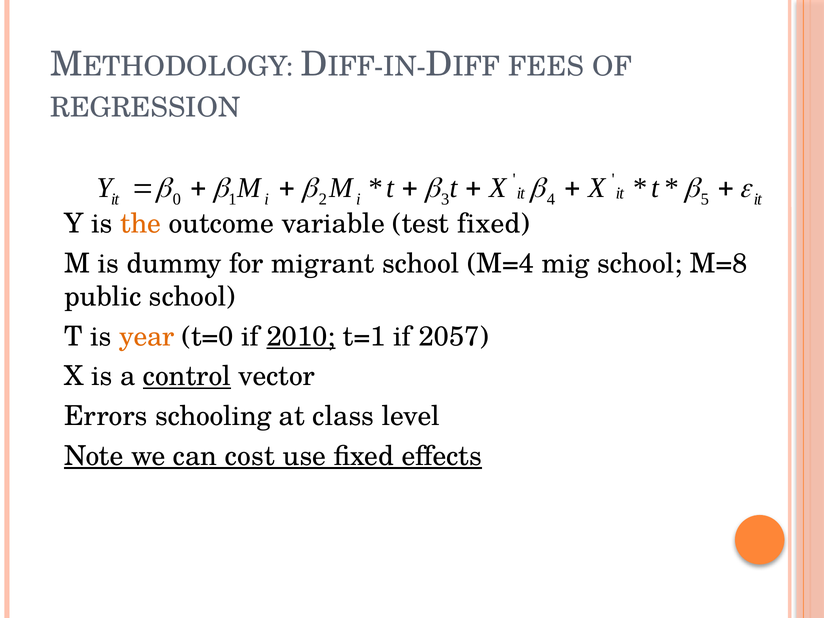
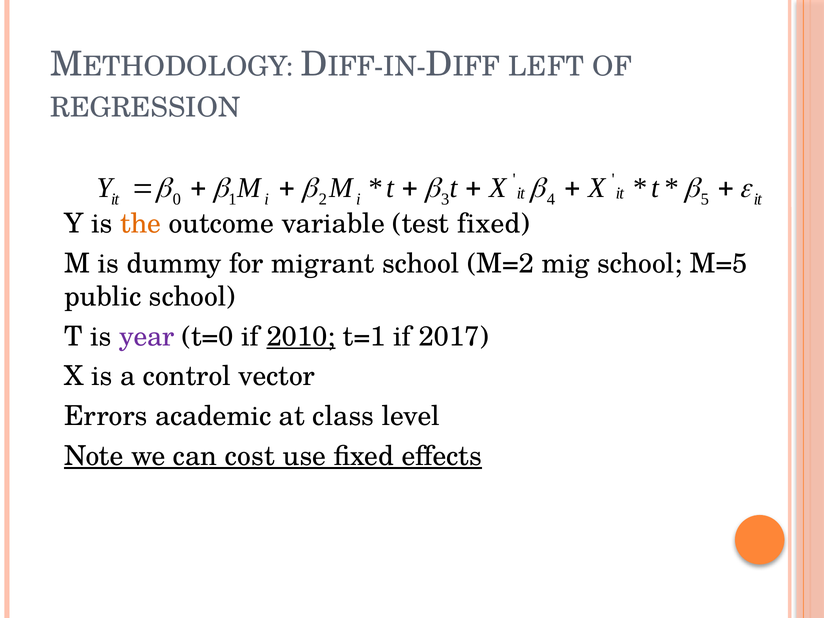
FEES: FEES -> LEFT
M=4: M=4 -> M=2
M=8: M=8 -> M=5
year colour: orange -> purple
2057: 2057 -> 2017
control underline: present -> none
schooling: schooling -> academic
